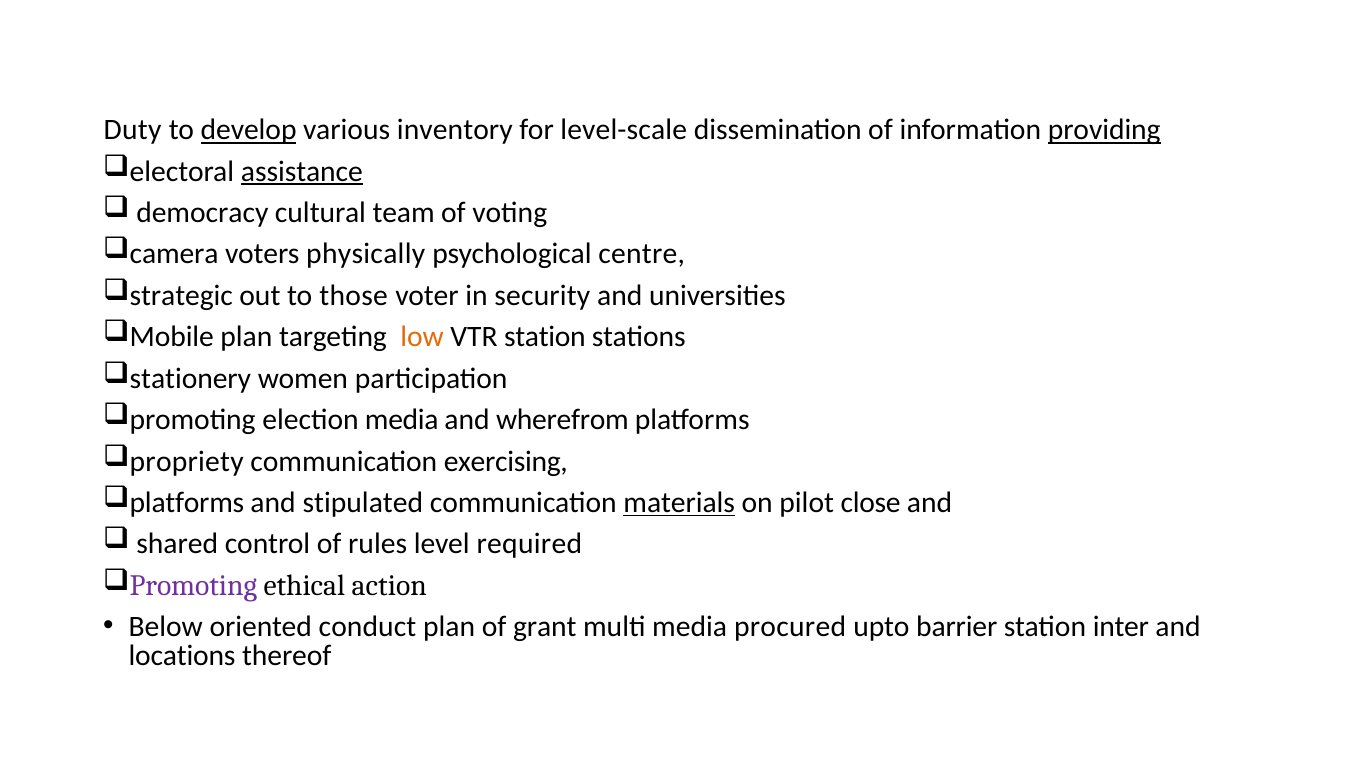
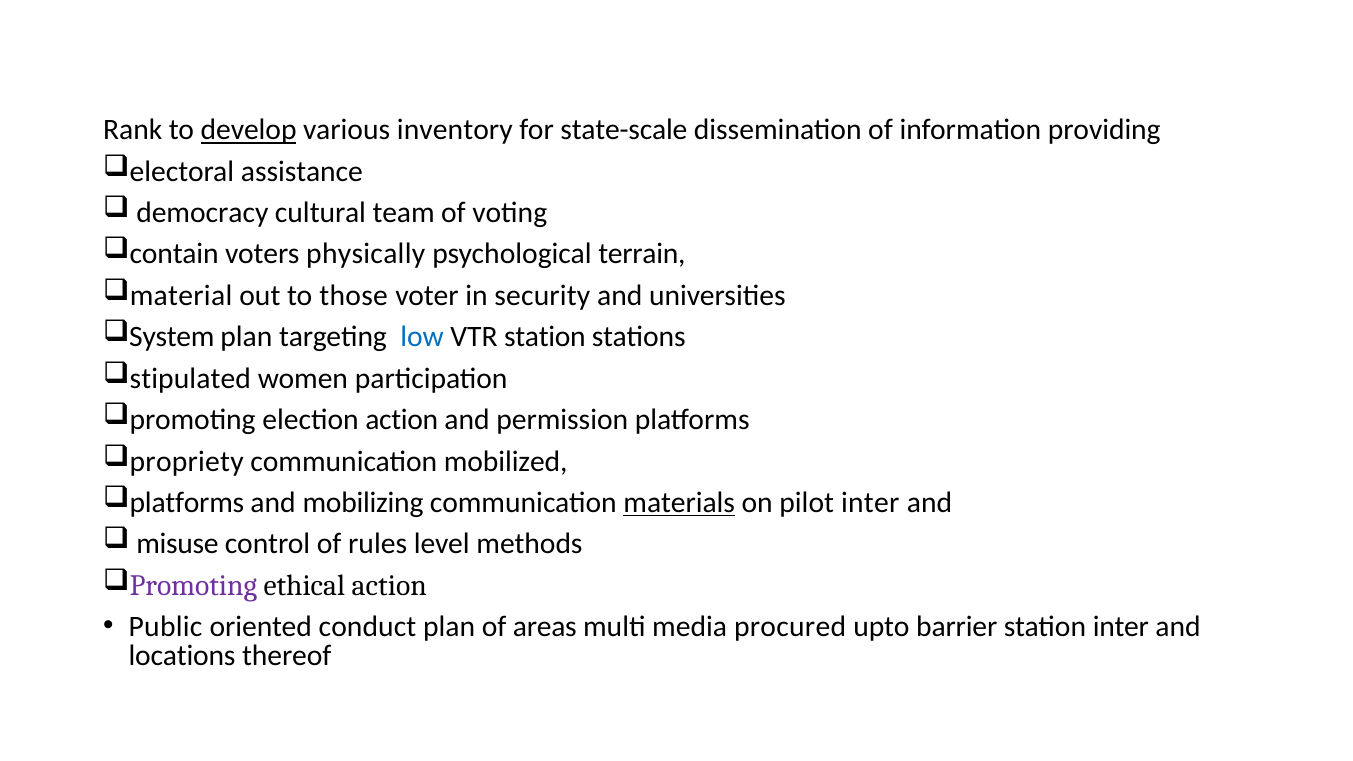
Duty: Duty -> Rank
level-scale: level-scale -> state-scale
providing underline: present -> none
assistance underline: present -> none
camera: camera -> contain
centre: centre -> terrain
strategic: strategic -> material
Mobile: Mobile -> System
low colour: orange -> blue
stationery: stationery -> stipulated
election media: media -> action
wherefrom: wherefrom -> permission
exercising: exercising -> mobilized
stipulated: stipulated -> mobilizing
pilot close: close -> inter
shared: shared -> misuse
required: required -> methods
Below: Below -> Public
grant: grant -> areas
